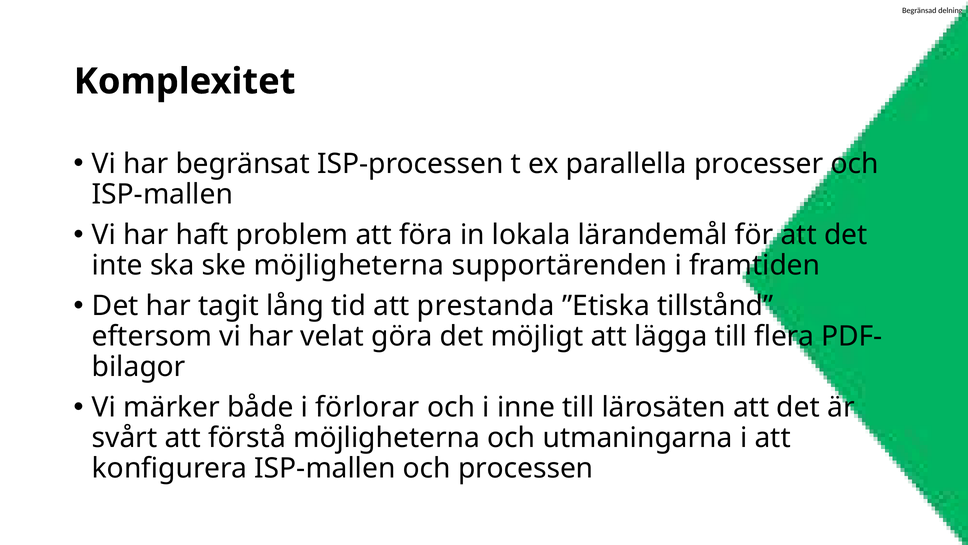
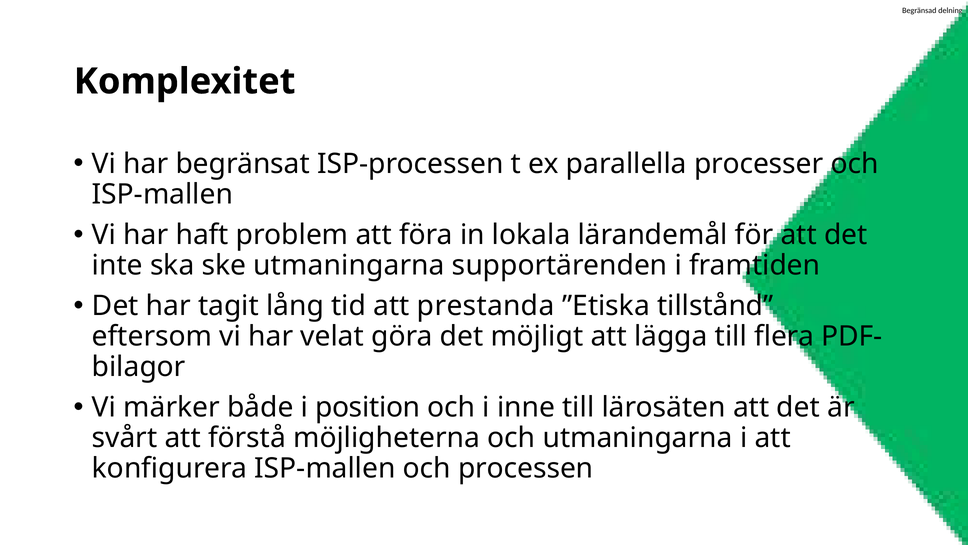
ske möjligheterna: möjligheterna -> utmaningarna
förlorar: förlorar -> position
